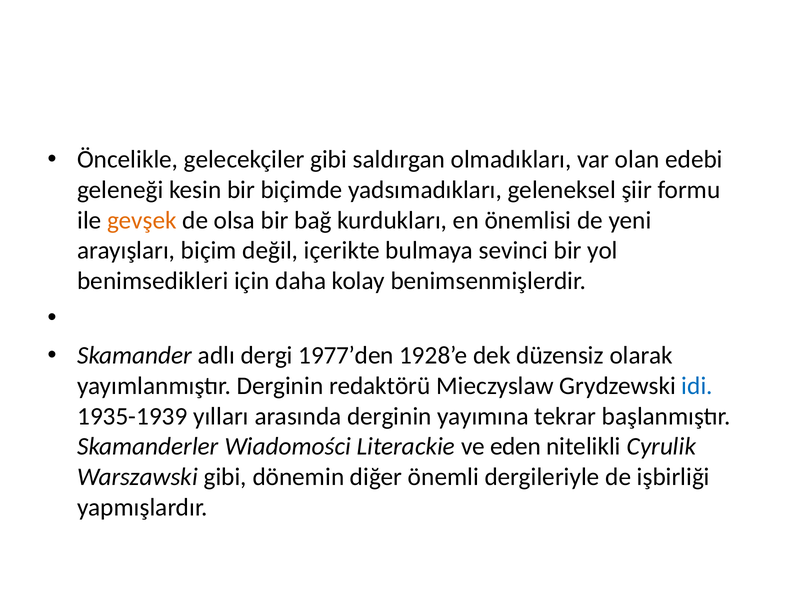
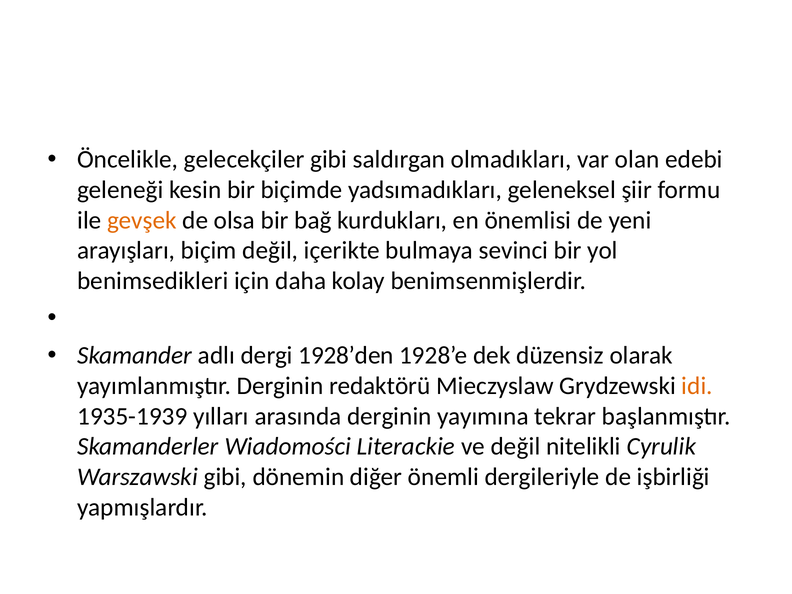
1977’den: 1977’den -> 1928’den
idi colour: blue -> orange
ve eden: eden -> değil
